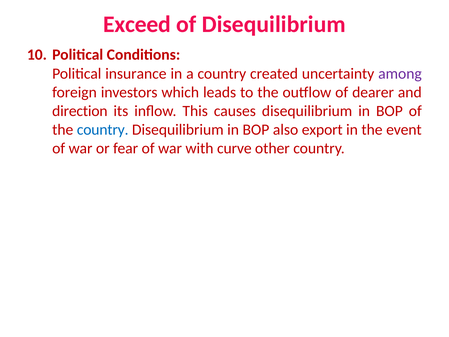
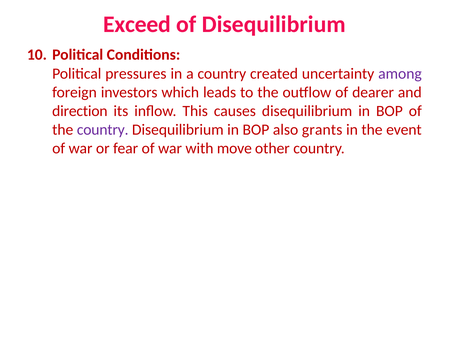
insurance: insurance -> pressures
country at (103, 130) colour: blue -> purple
export: export -> grants
curve: curve -> move
